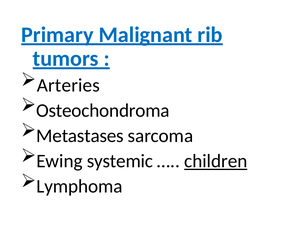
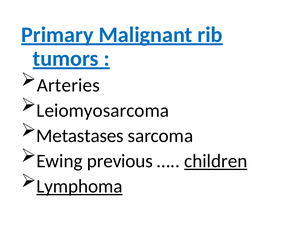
Osteochondroma: Osteochondroma -> Leiomyosarcoma
systemic: systemic -> previous
Lymphoma underline: none -> present
